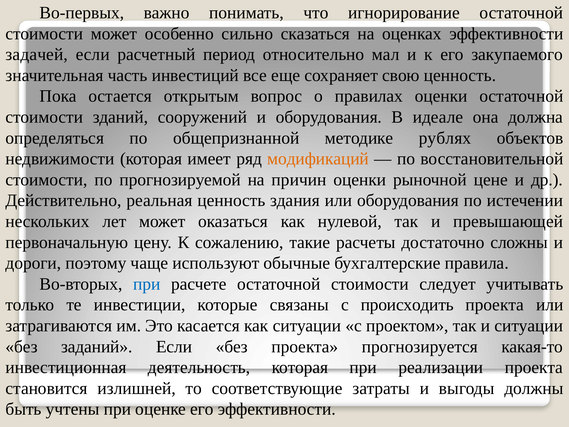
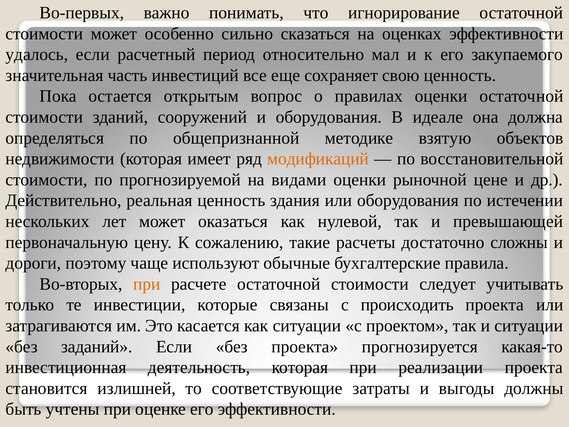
задачей: задачей -> удалось
рублях: рублях -> взятую
причин: причин -> видами
при at (147, 284) colour: blue -> orange
